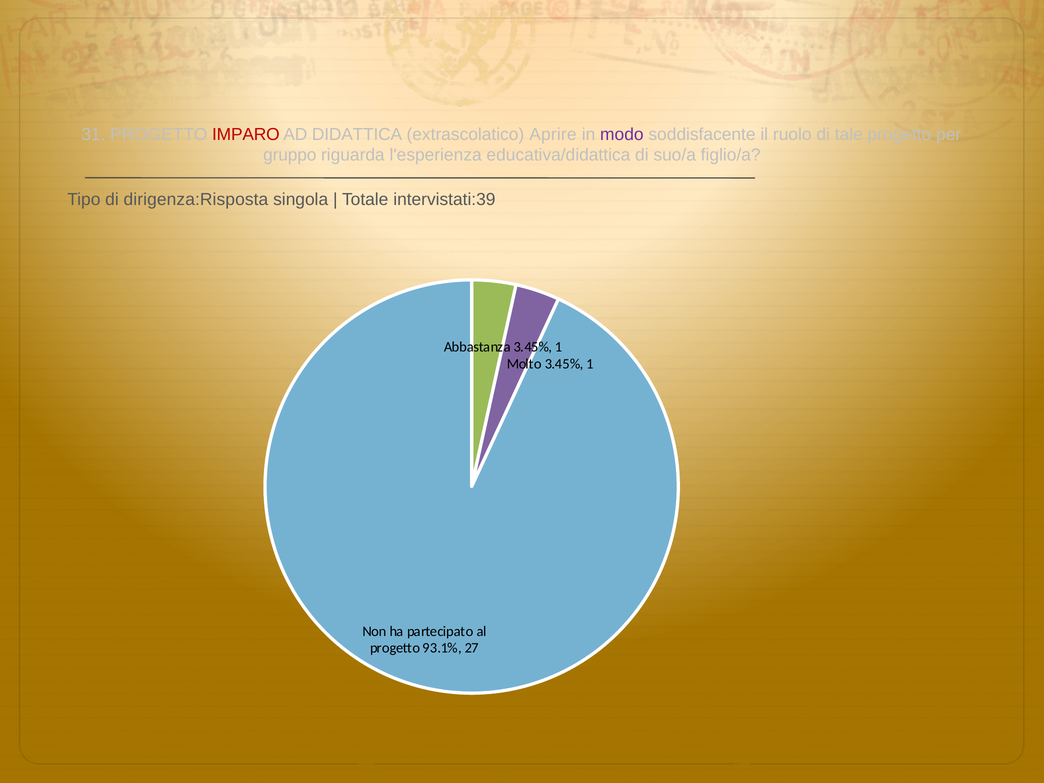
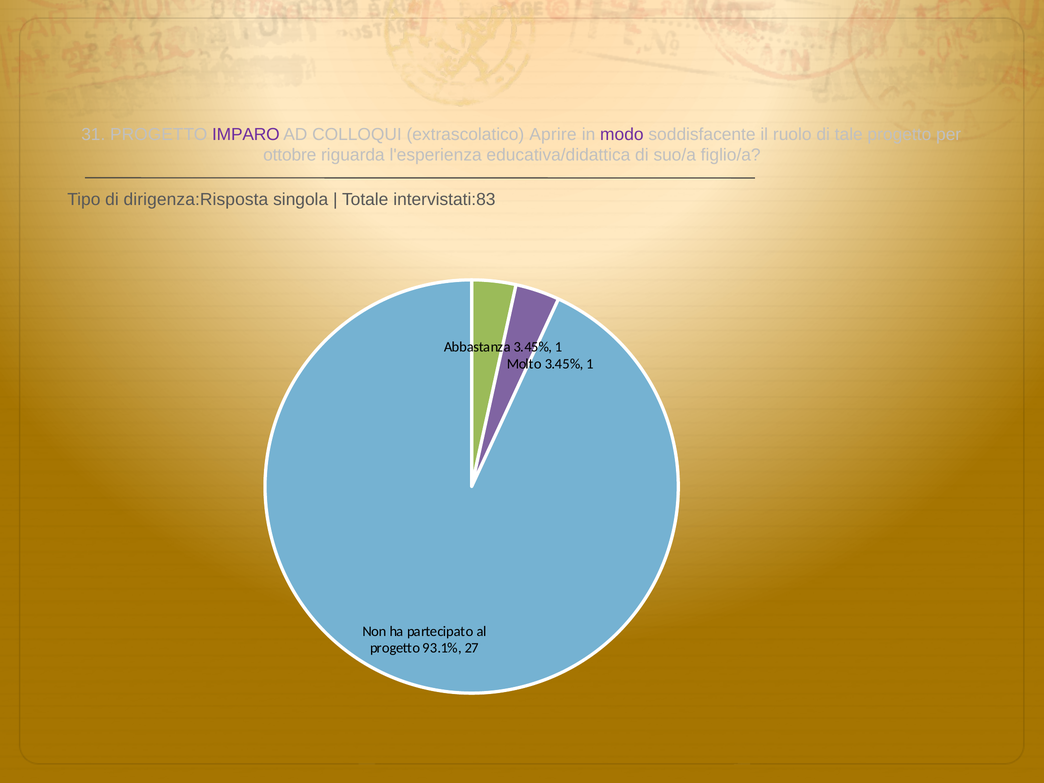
IMPARO colour: red -> purple
DIDATTICA: DIDATTICA -> COLLOQUI
gruppo: gruppo -> ottobre
intervistati:39: intervistati:39 -> intervistati:83
